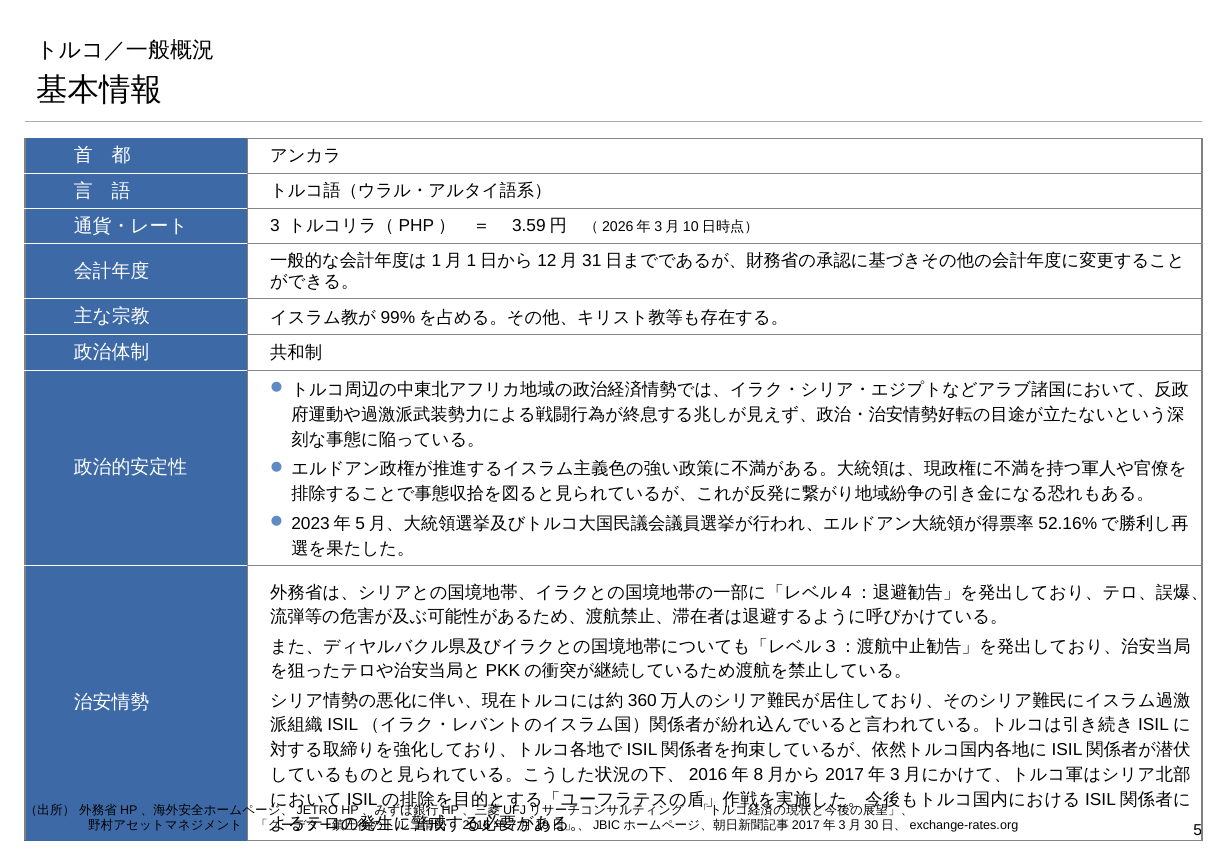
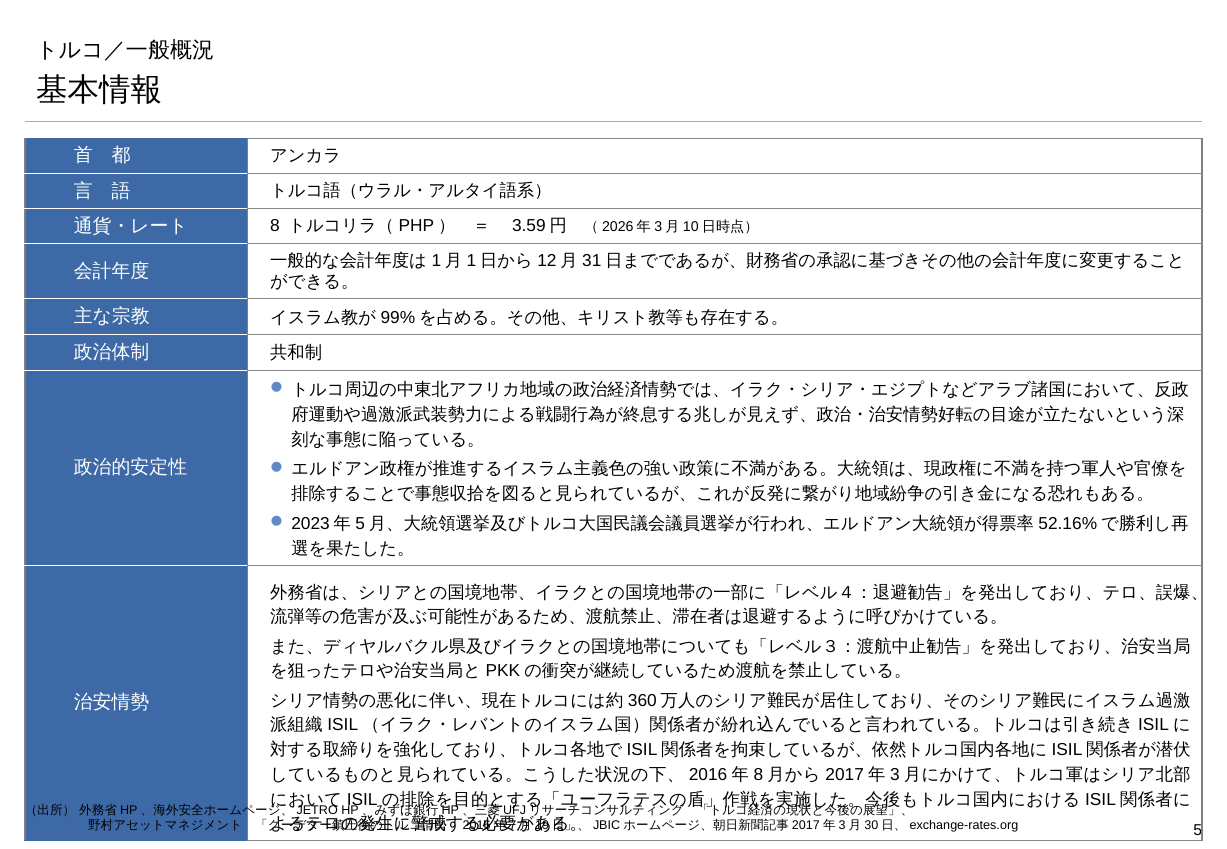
3: 3 -> 8
